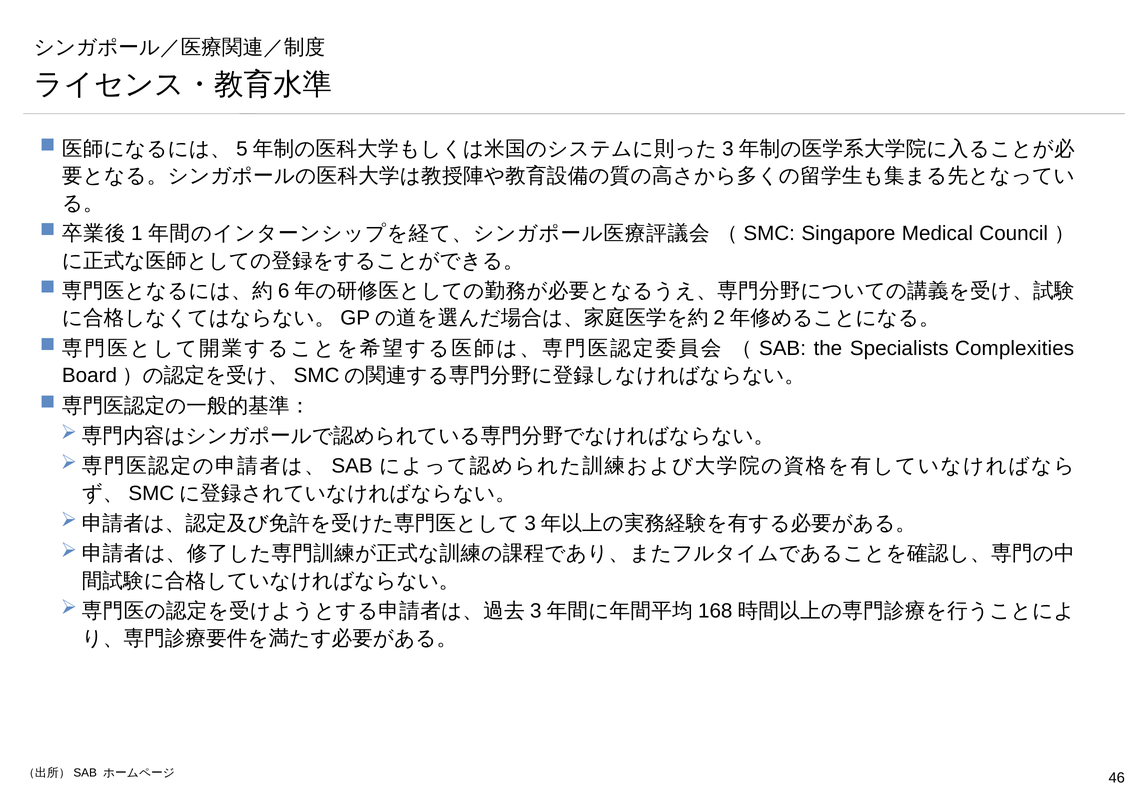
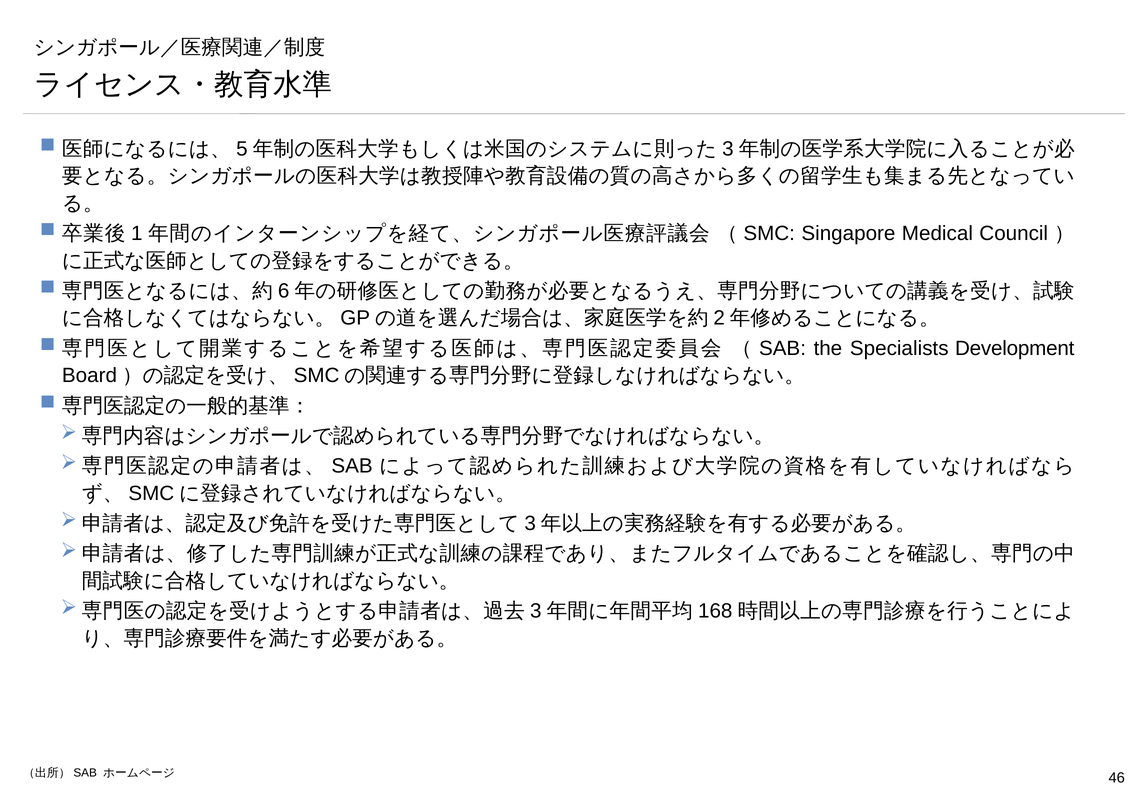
Complexities: Complexities -> Development
